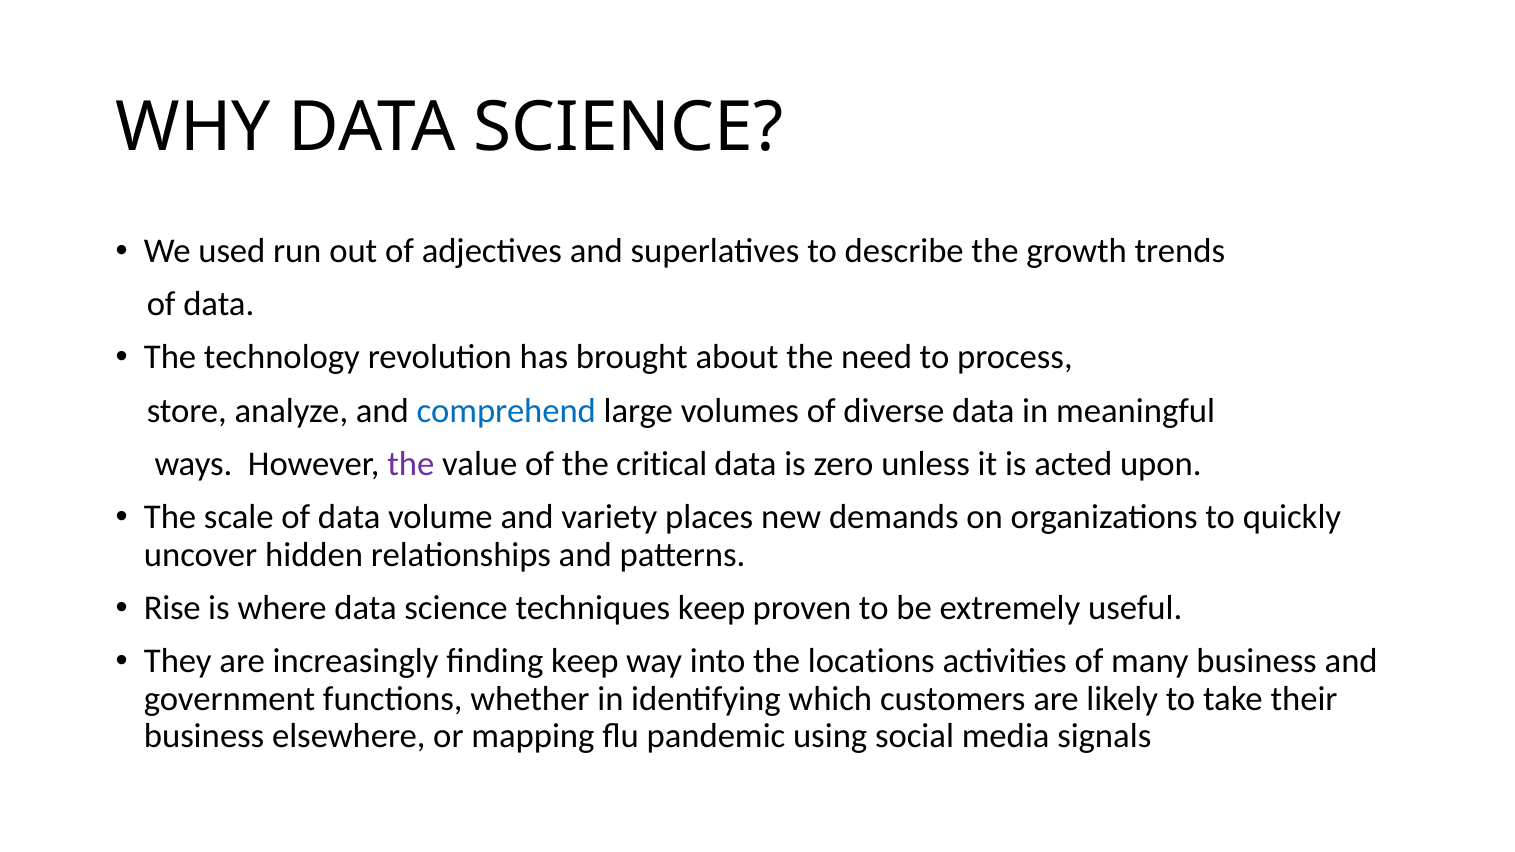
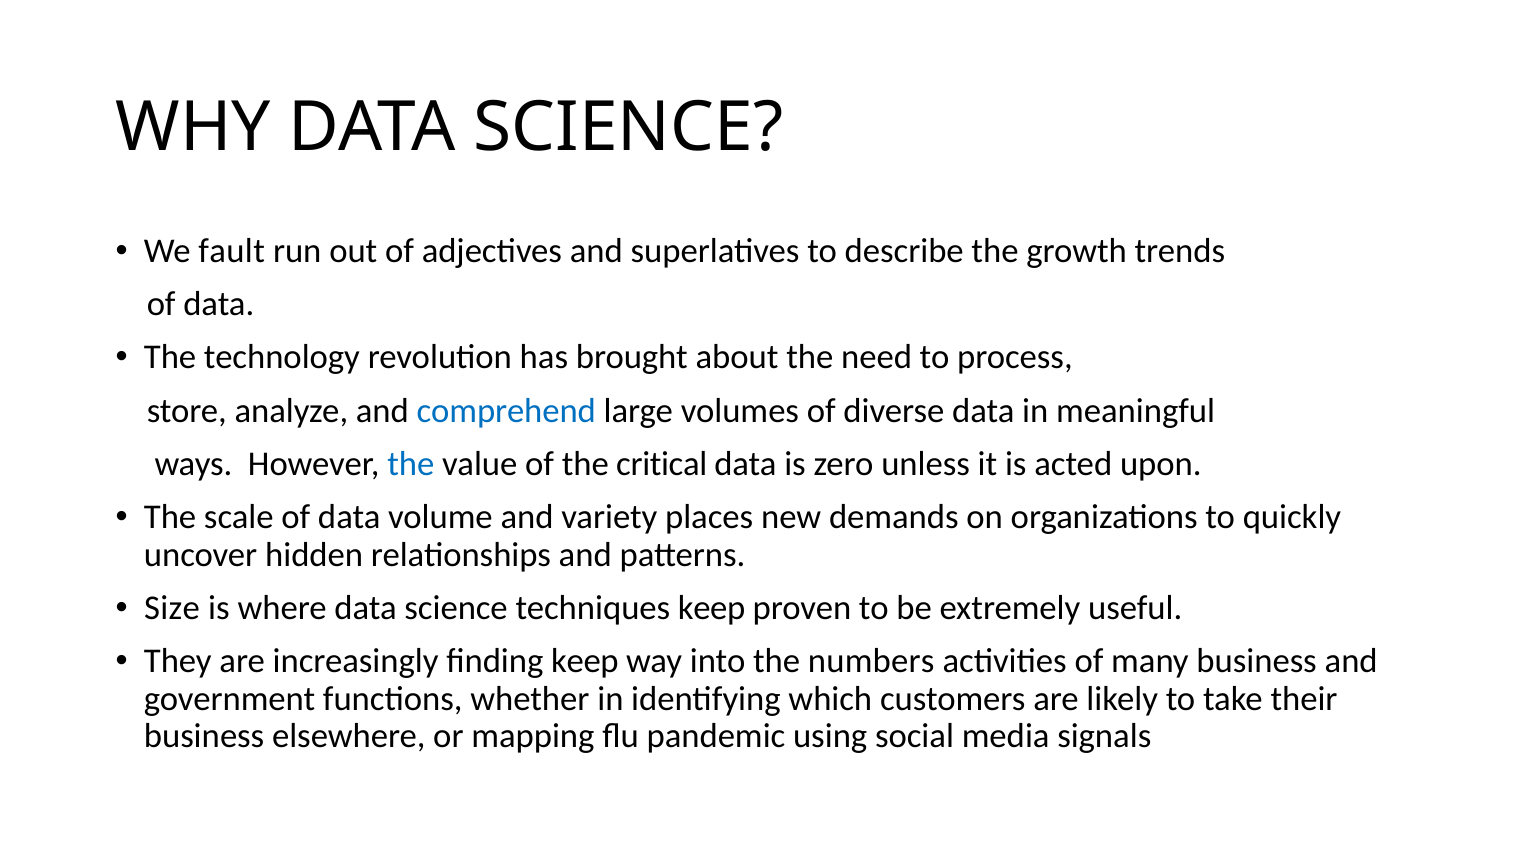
used: used -> fault
the at (411, 464) colour: purple -> blue
Rise: Rise -> Size
locations: locations -> numbers
